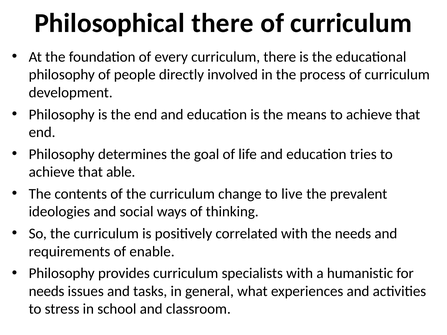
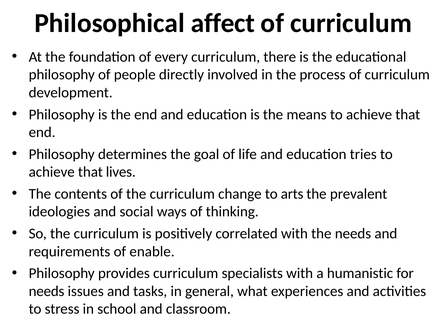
Philosophical there: there -> affect
able: able -> lives
live: live -> arts
